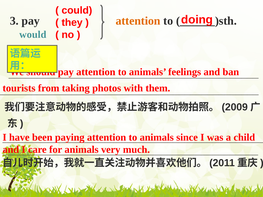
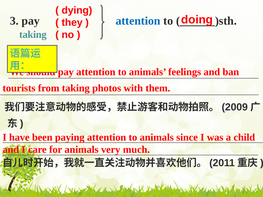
could: could -> dying
attention at (138, 21) colour: orange -> blue
would at (33, 35): would -> taking
